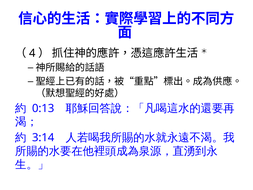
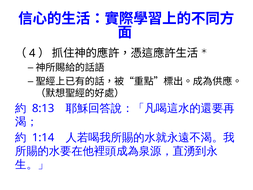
0:13: 0:13 -> 8:13
3:14: 3:14 -> 1:14
